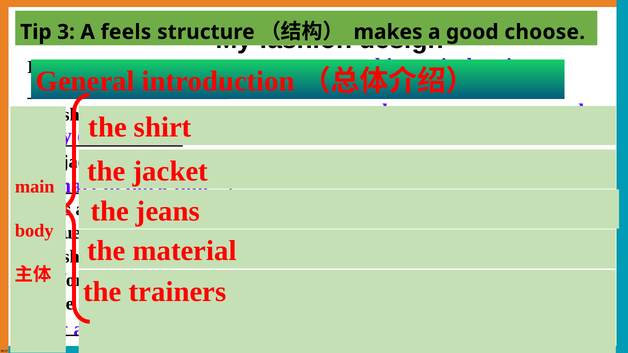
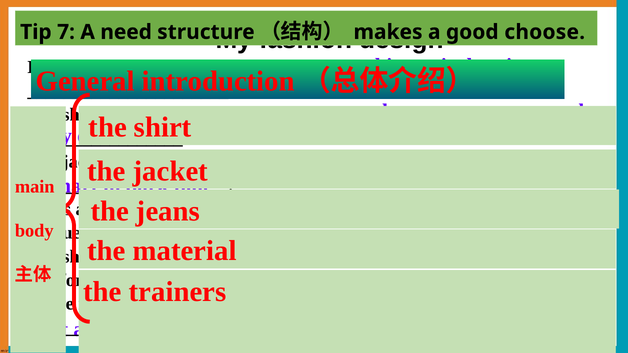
3: 3 -> 7
feels: feels -> need
